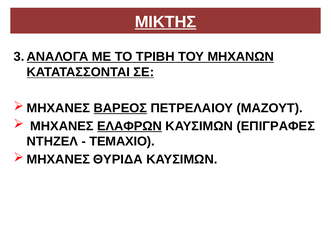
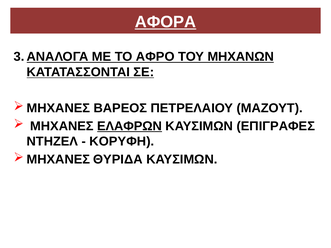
ΜΙΚΤΗΣ: ΜΙΚΤΗΣ -> ΑΦΟΡΑ
ΤΡΙΒΗ: ΤΡΙΒΗ -> ΑΦΡΟ
ΒΑΡΕΟΣ underline: present -> none
ΤΕΜΑΧΙΟ: ΤΕΜΑΧΙΟ -> ΚΟΡΥΦΗ
